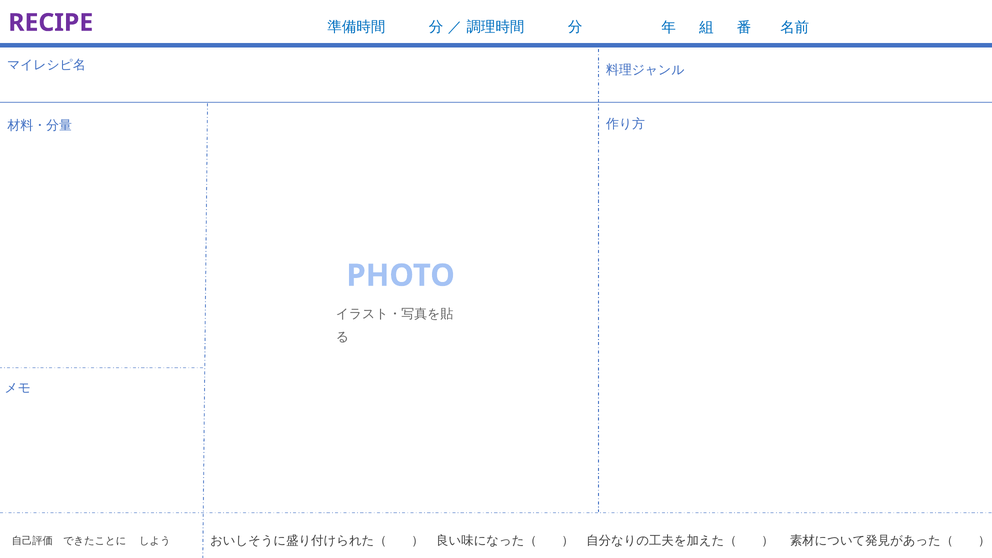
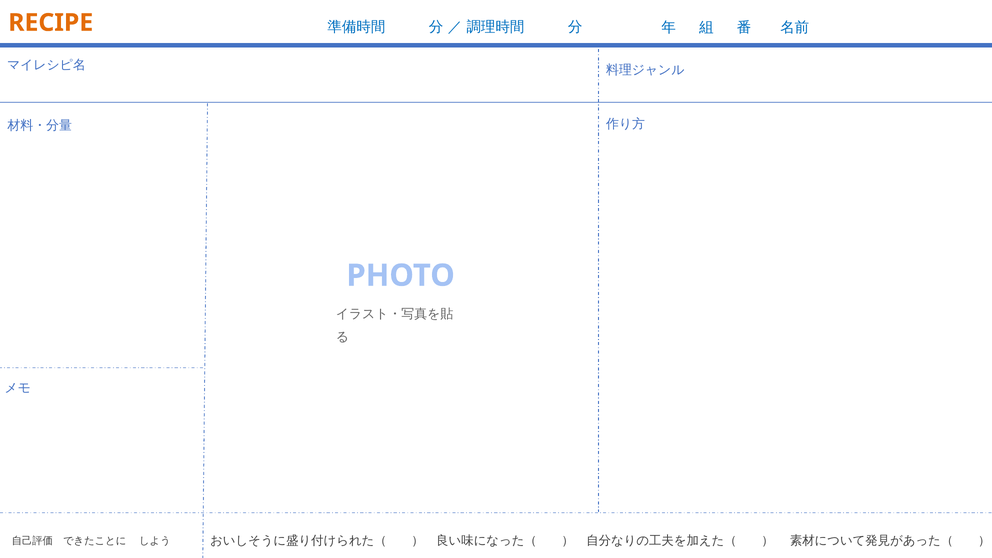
RECIPE colour: purple -> orange
